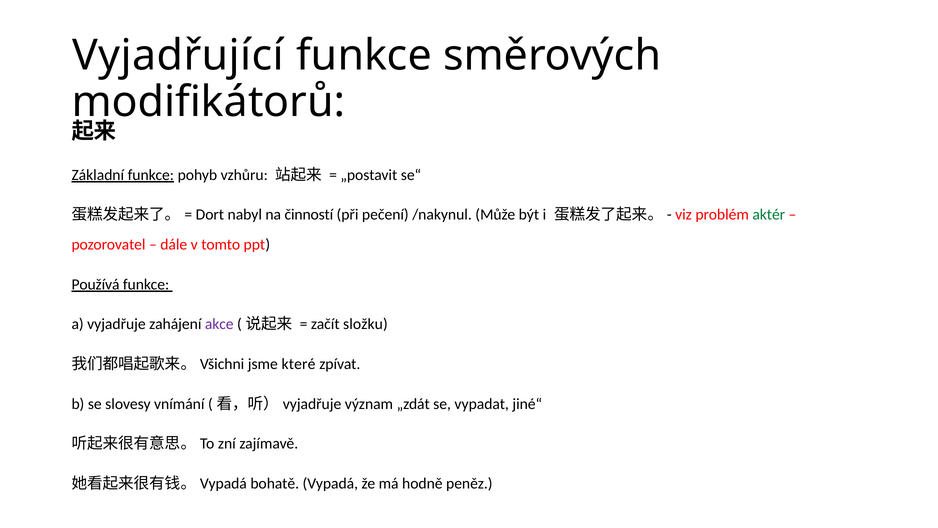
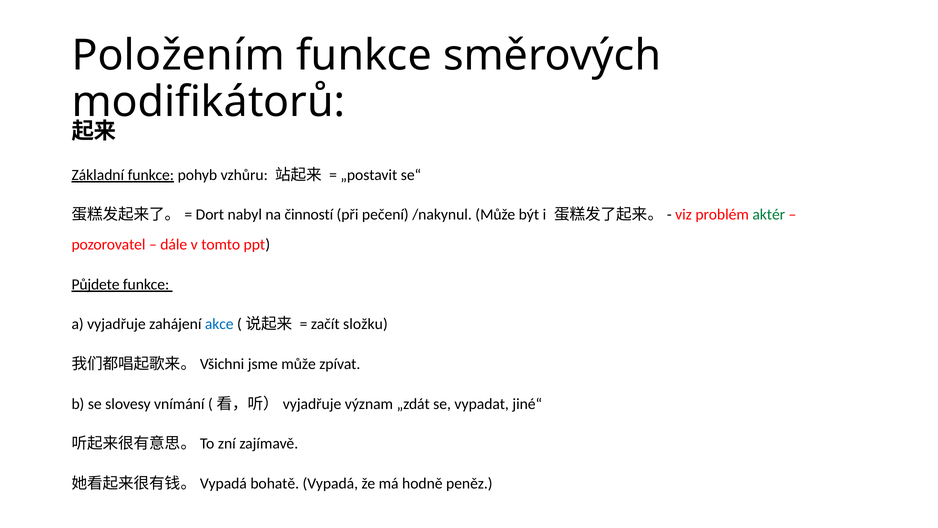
Vyjadřující: Vyjadřující -> Položením
Používá: Používá -> Půjdete
akce colour: purple -> blue
jsme které: které -> může
